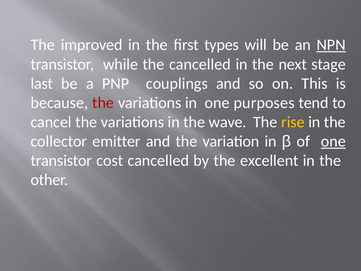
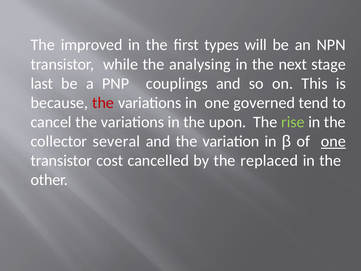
NPN underline: present -> none
the cancelled: cancelled -> analysing
purposes: purposes -> governed
wave: wave -> upon
rise colour: yellow -> light green
emitter: emitter -> several
excellent: excellent -> replaced
